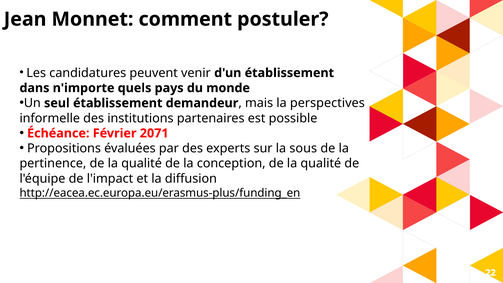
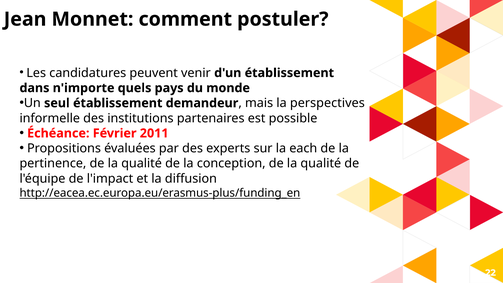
2071: 2071 -> 2011
sous: sous -> each
